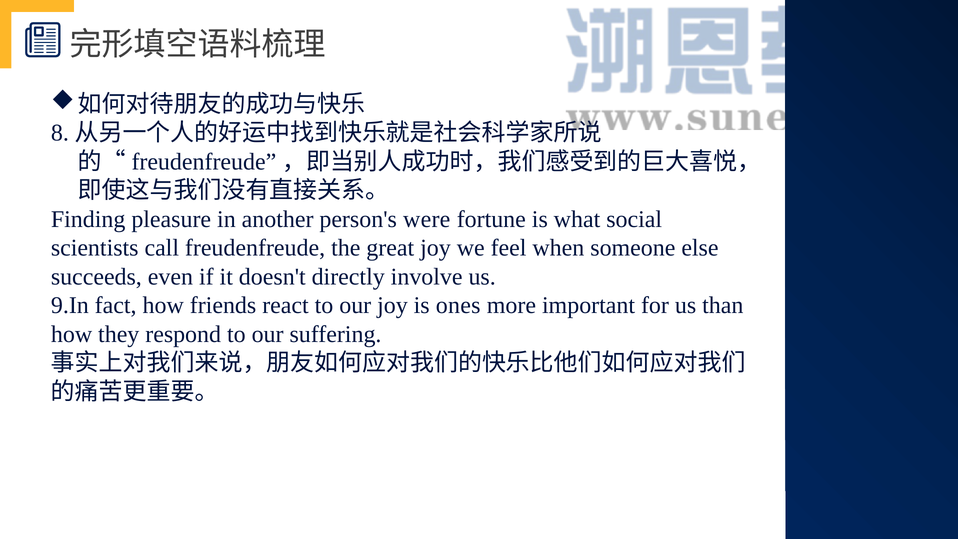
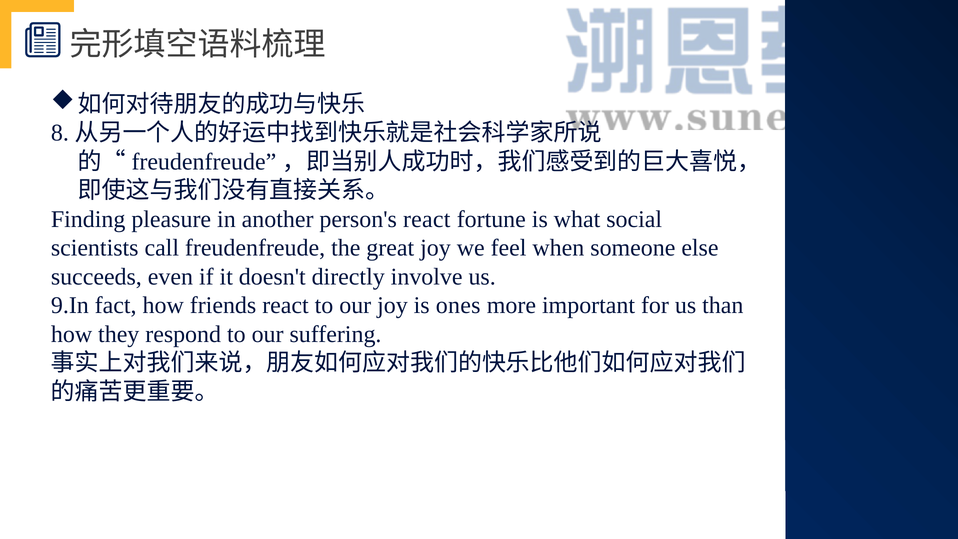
person's were: were -> react
